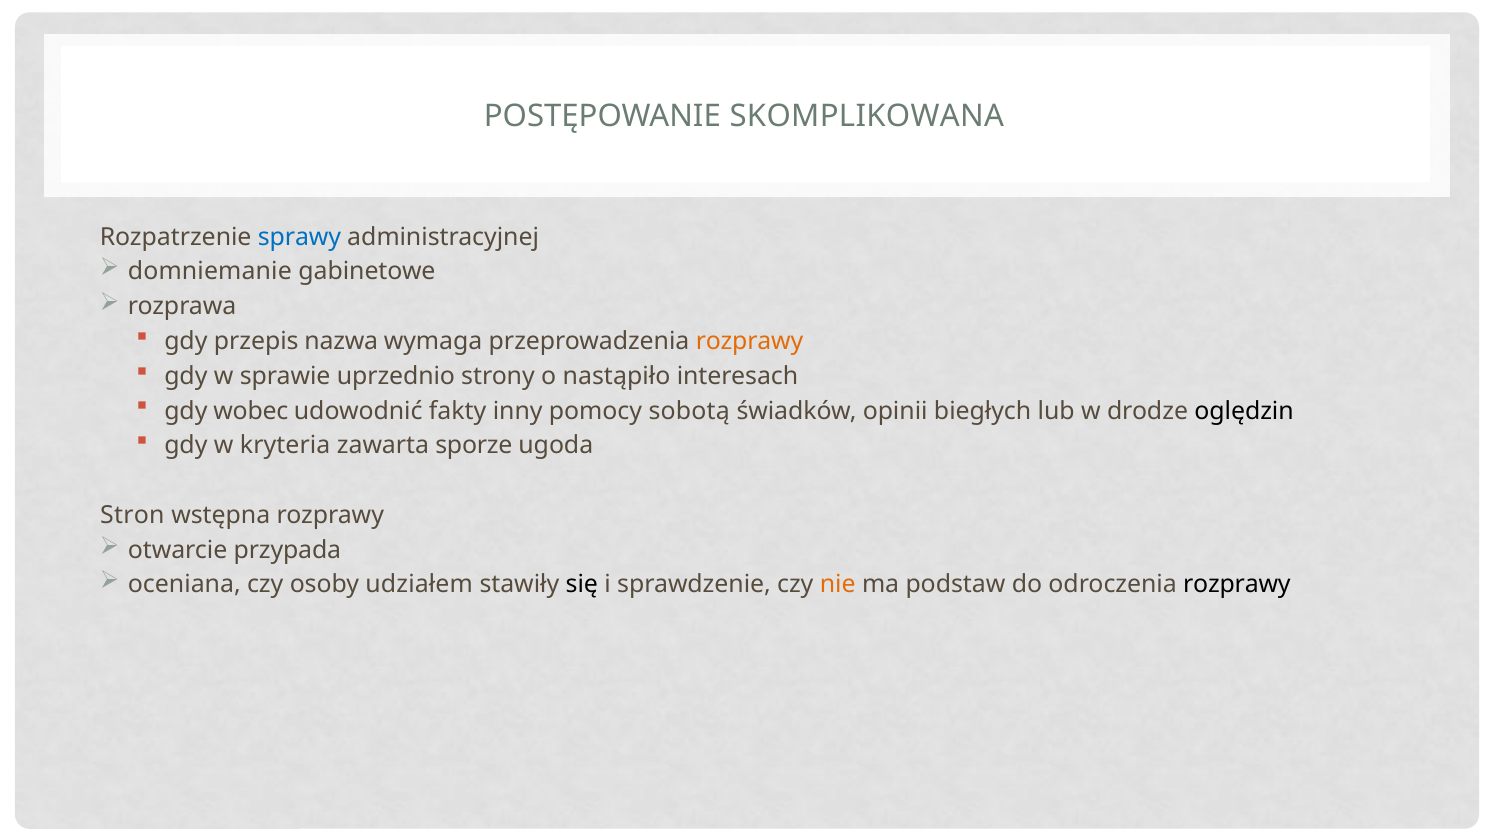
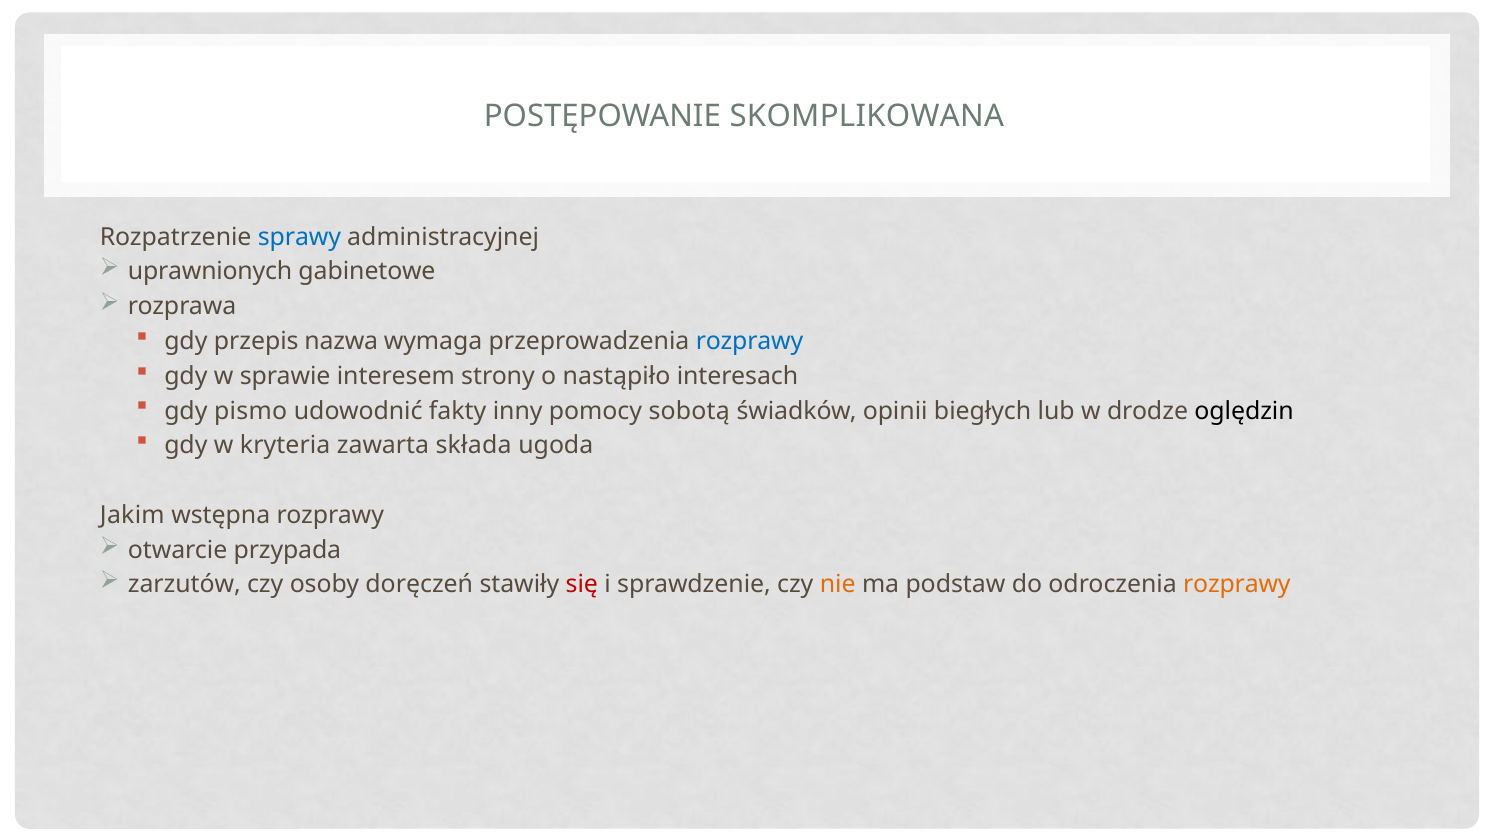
domniemanie: domniemanie -> uprawnionych
rozprawy at (749, 341) colour: orange -> blue
uprzednio: uprzednio -> interesem
wobec: wobec -> pismo
sporze: sporze -> składa
Stron: Stron -> Jakim
oceniana: oceniana -> zarzutów
udziałem: udziałem -> doręczeń
się colour: black -> red
rozprawy at (1237, 585) colour: black -> orange
